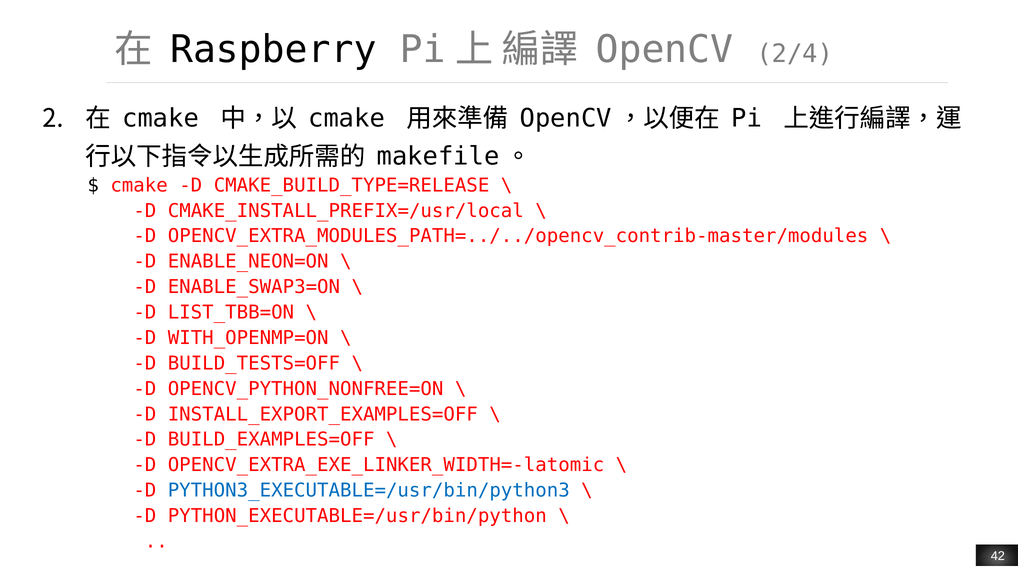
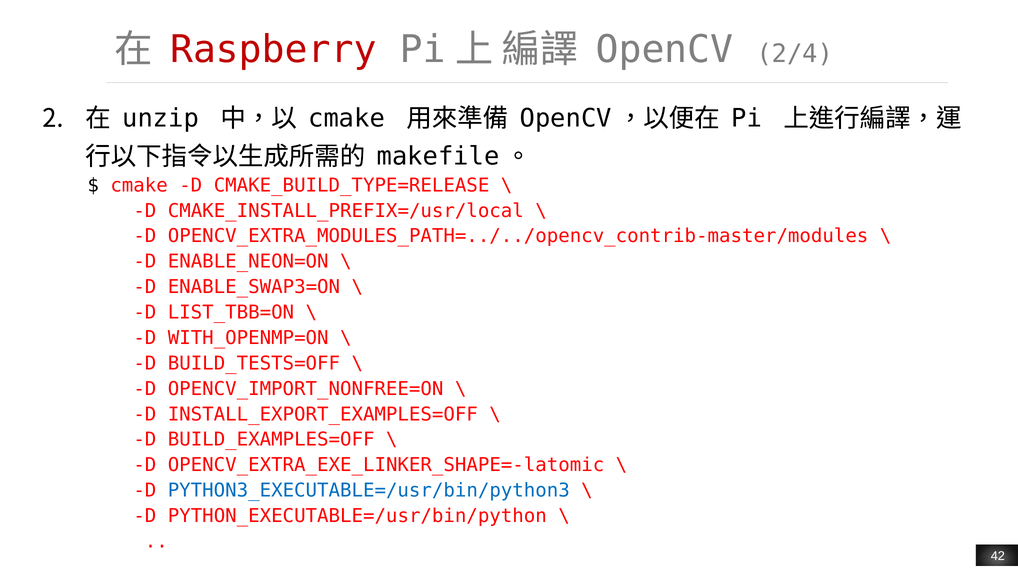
Raspberry colour: black -> red
cmake at (161, 119): cmake -> unzip
OPENCV_PYTHON_NONFREE=ON: OPENCV_PYTHON_NONFREE=ON -> OPENCV_IMPORT_NONFREE=ON
OPENCV_EXTRA_EXE_LINKER_WIDTH=-latomic: OPENCV_EXTRA_EXE_LINKER_WIDTH=-latomic -> OPENCV_EXTRA_EXE_LINKER_SHAPE=-latomic
